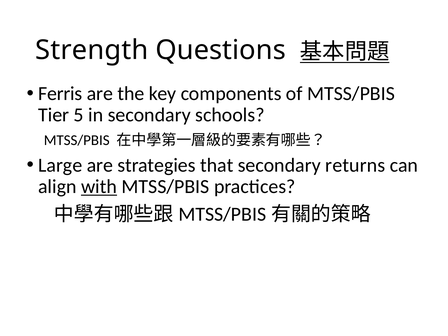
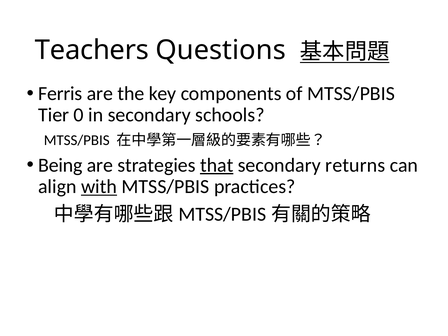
Strength: Strength -> Teachers
5: 5 -> 0
Large: Large -> Being
that underline: none -> present
